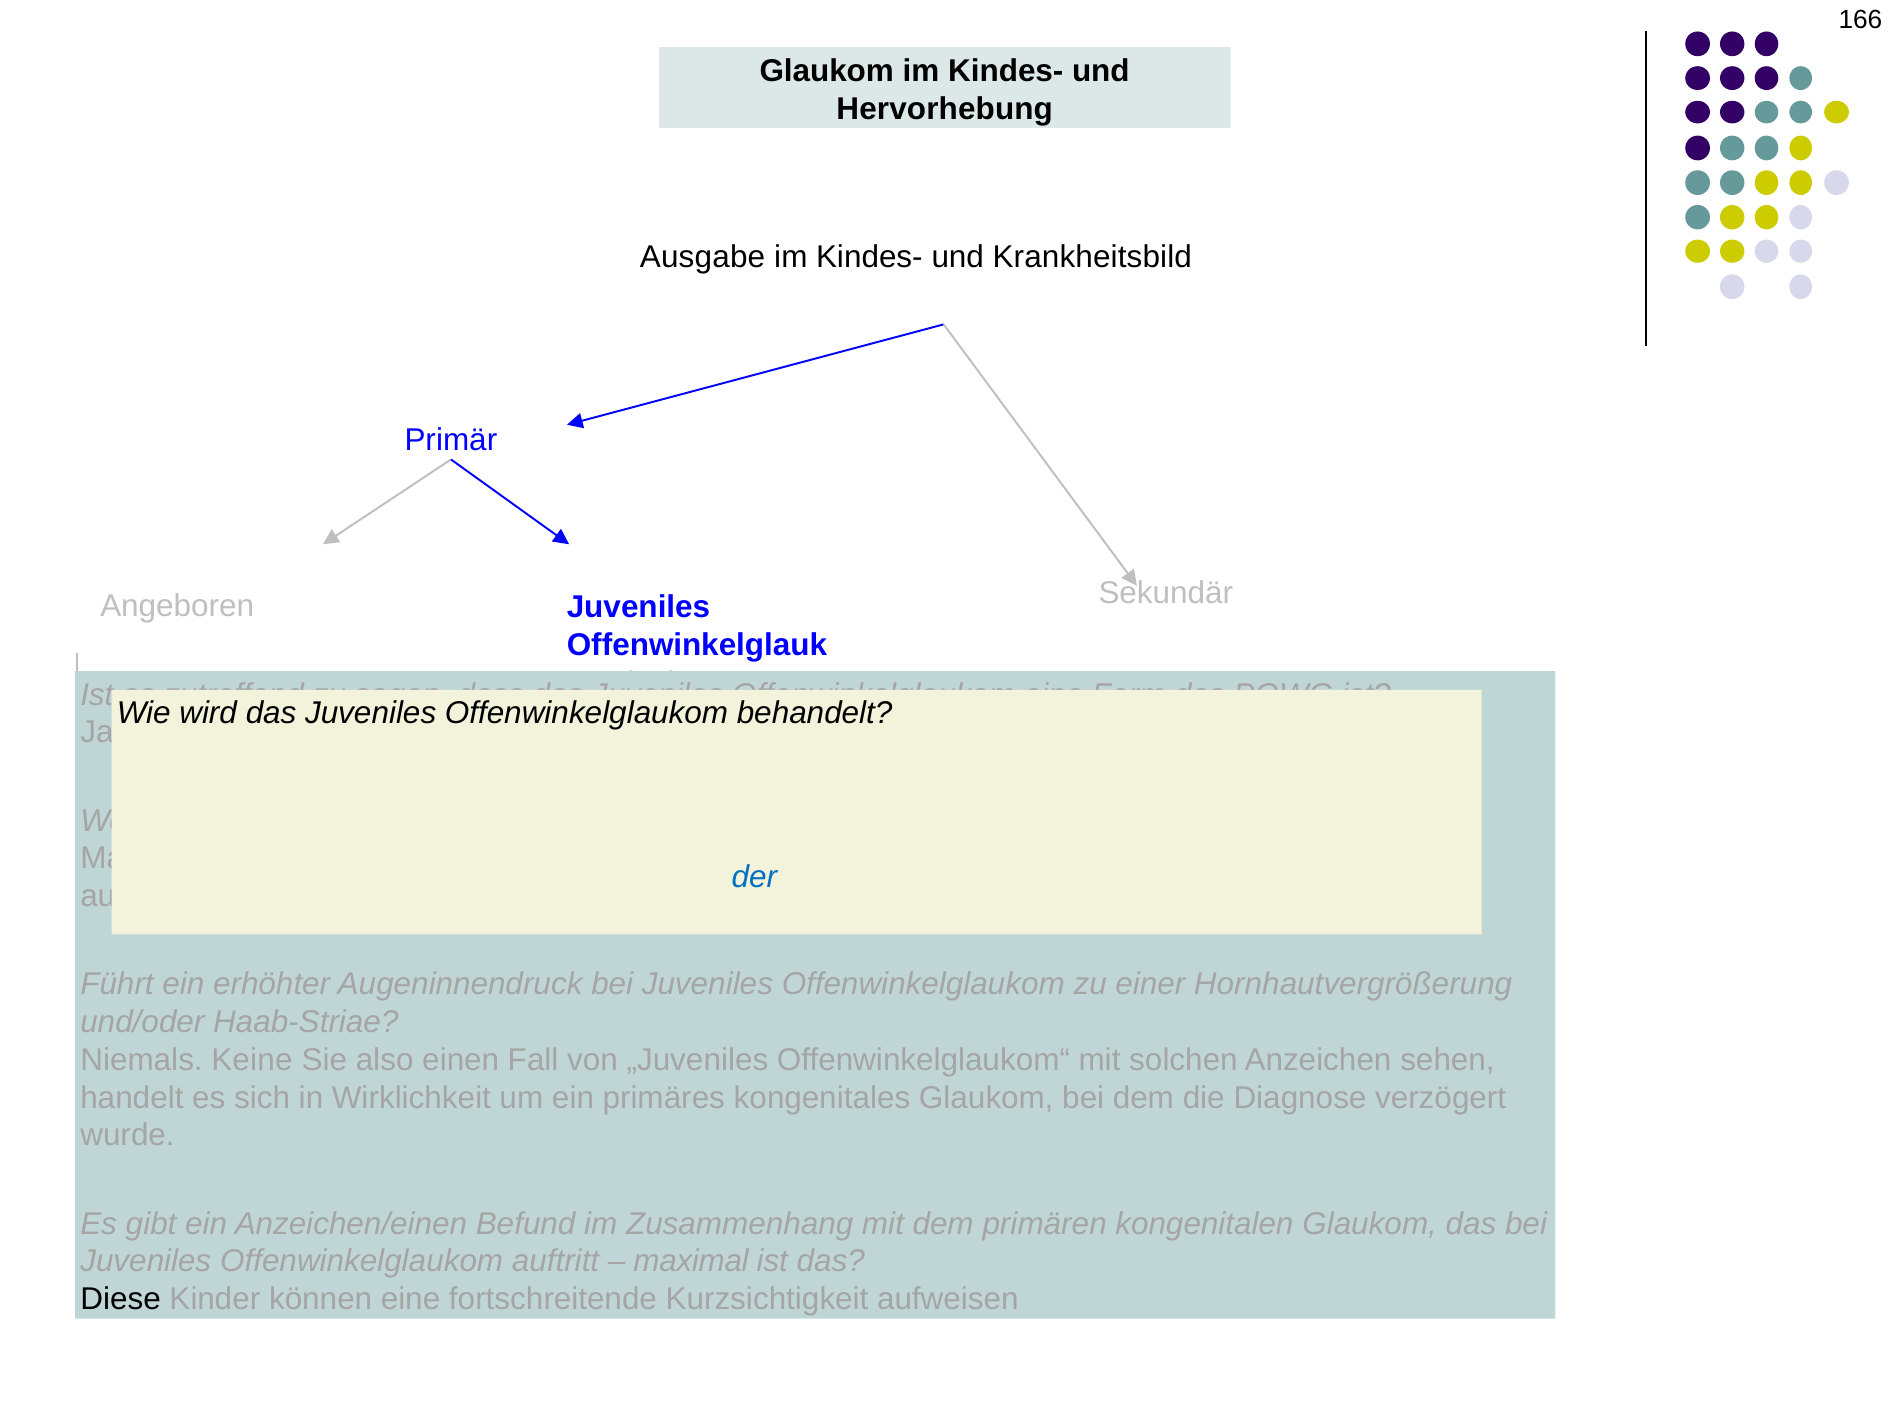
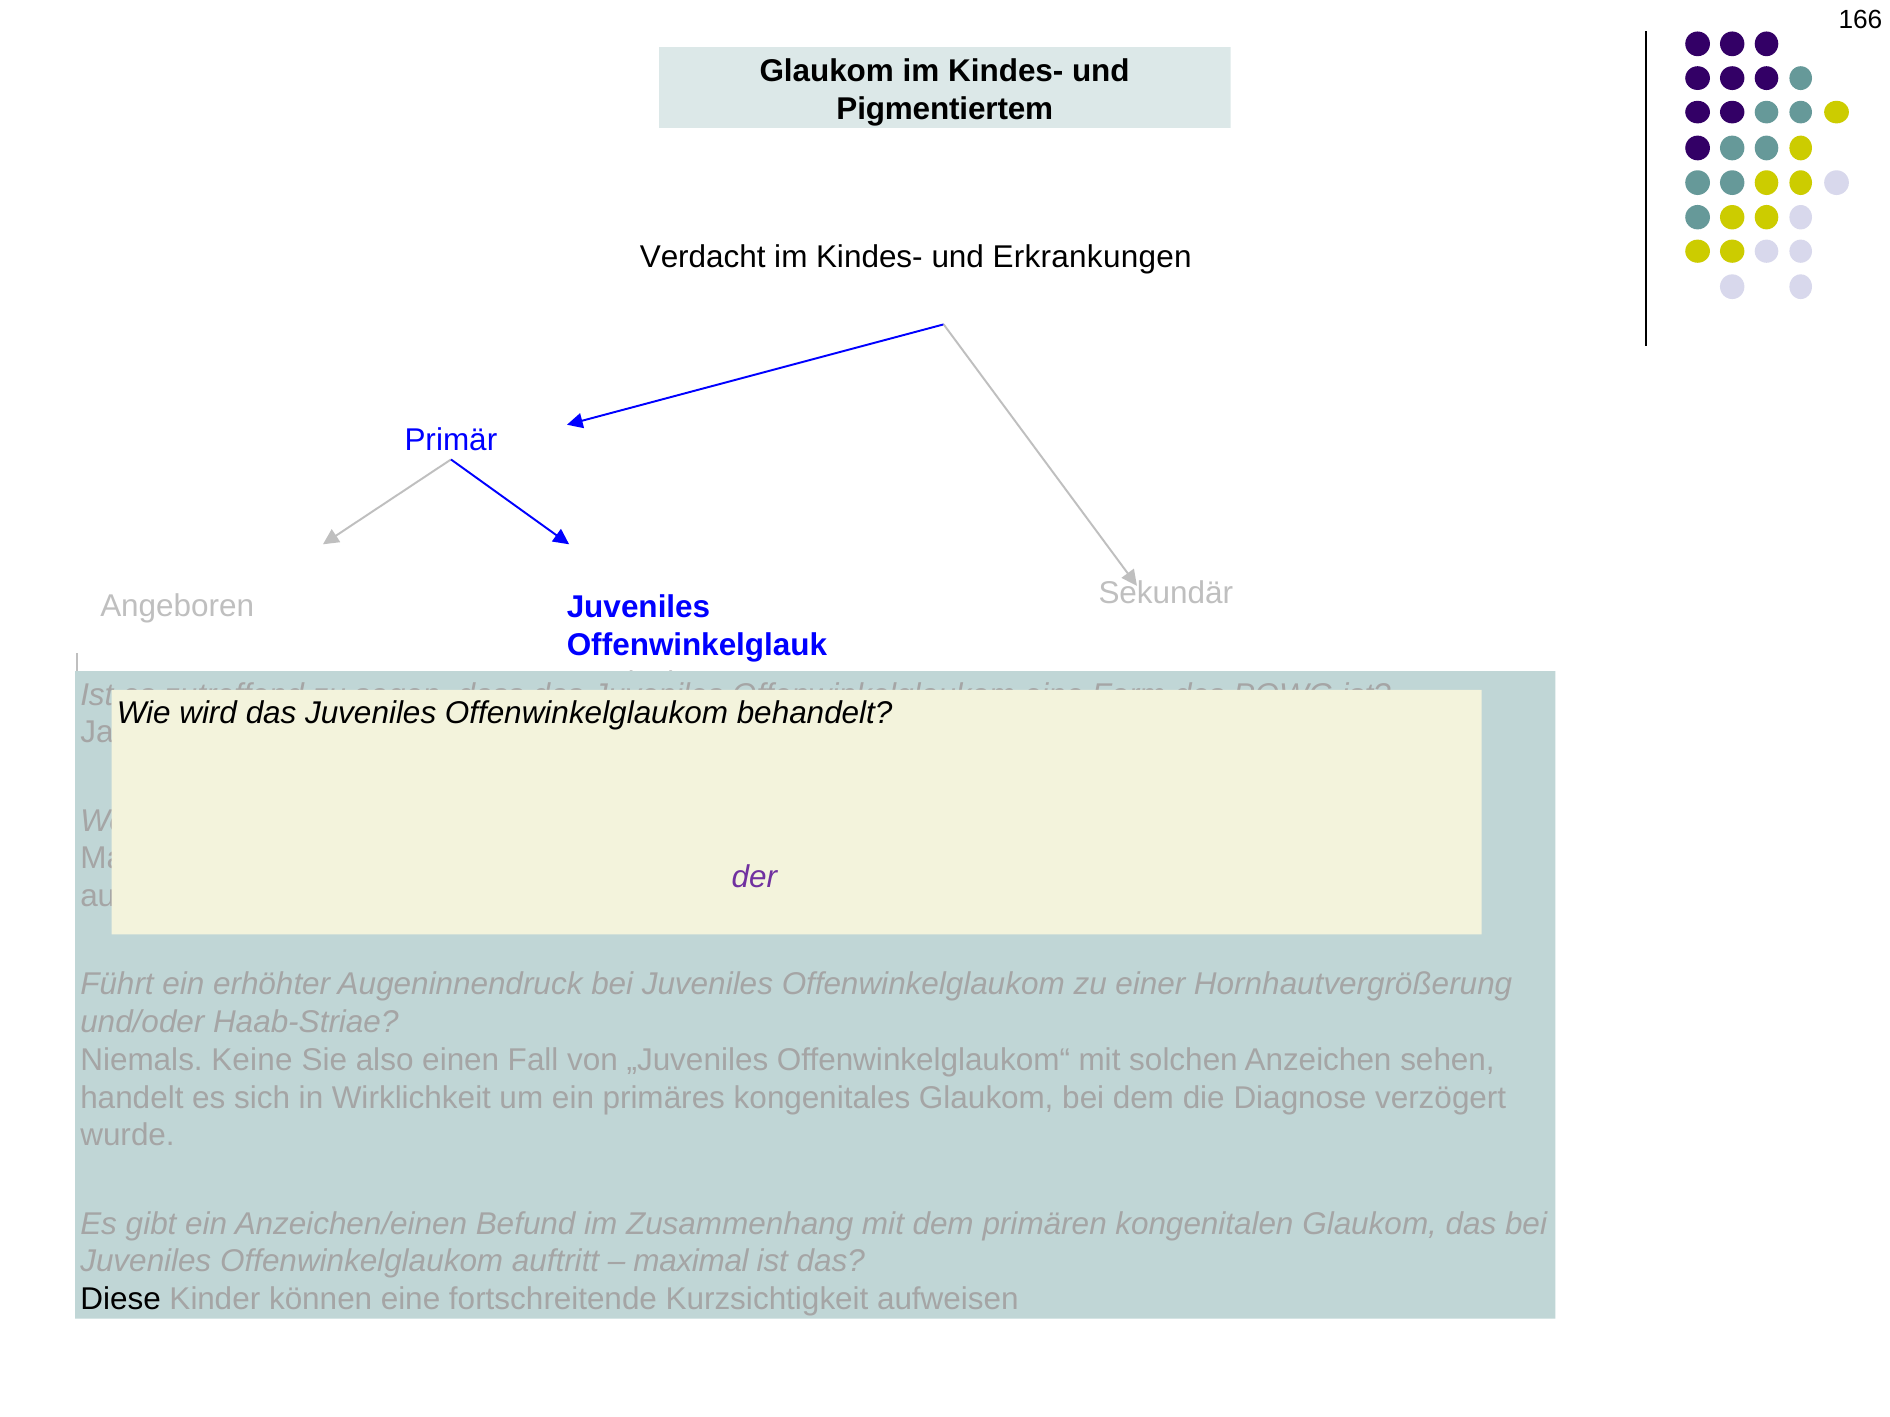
Hervorhebung: Hervorhebung -> Pigmentiertem
Ausgabe: Ausgabe -> Verdacht
Krankheitsbild: Krankheitsbild -> Erkrankungen
der colour: blue -> purple
